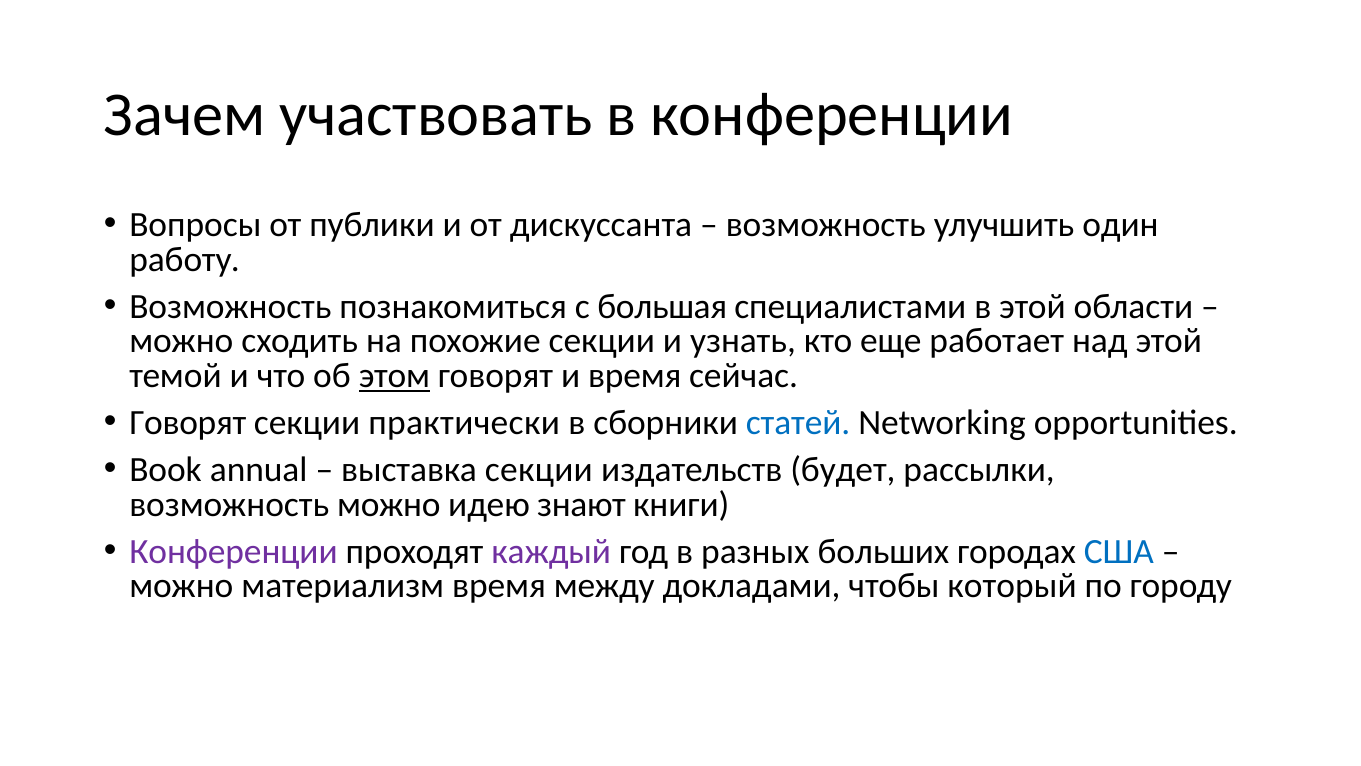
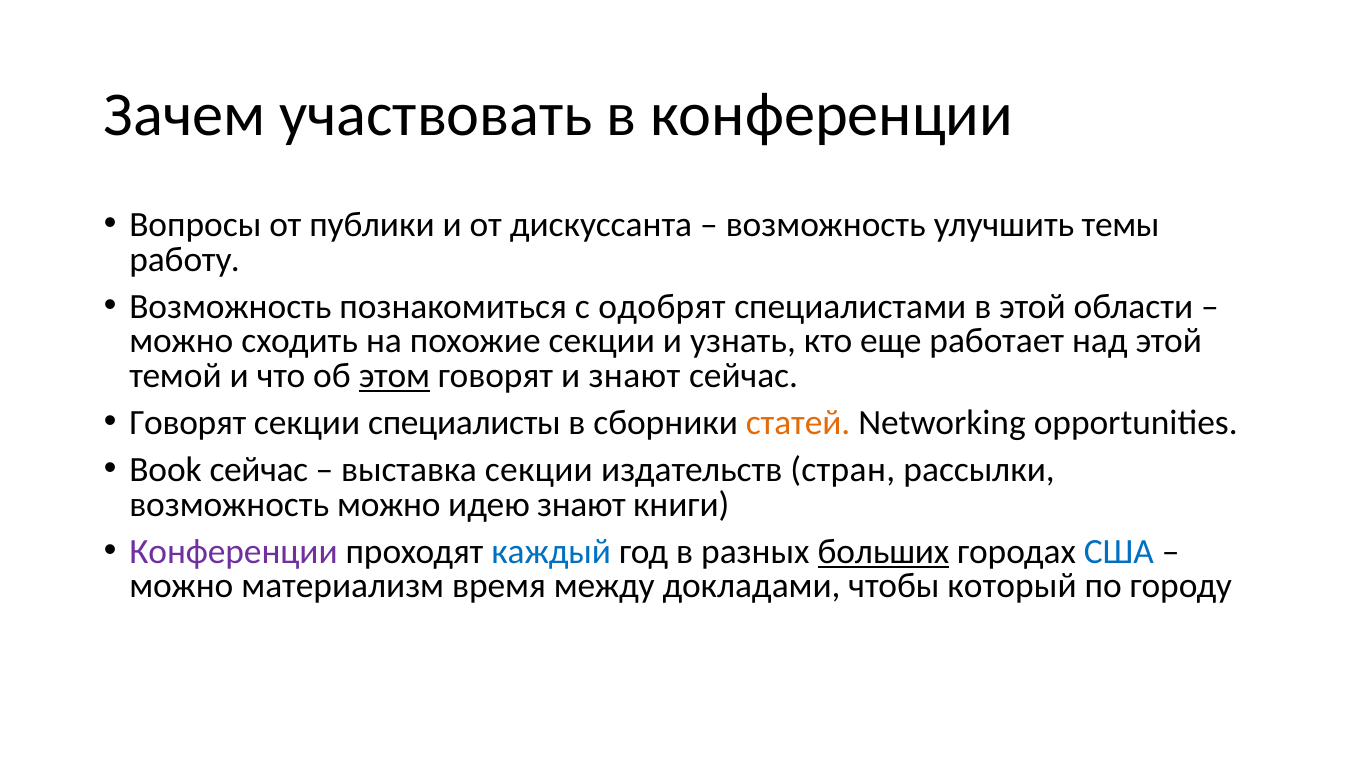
один: один -> темы
большая: большая -> одобрят
и время: время -> знают
практически: практически -> специалисты
статей colour: blue -> orange
Book annual: annual -> сейчас
будет: будет -> стран
каждый colour: purple -> blue
больших underline: none -> present
